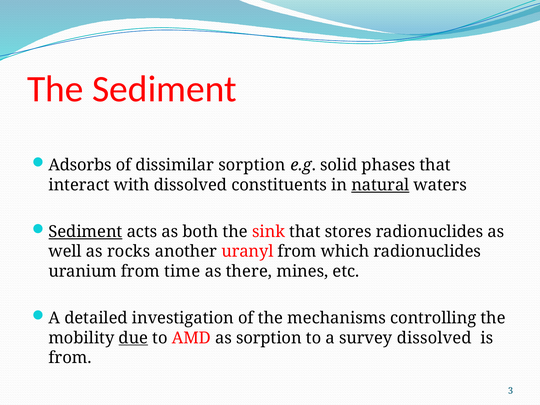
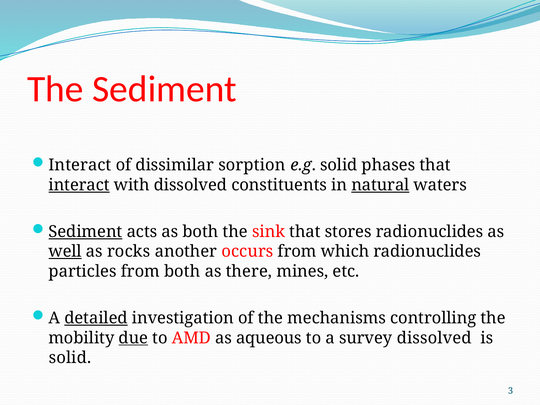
Adsorbs at (80, 165): Adsorbs -> Interact
interact at (79, 185) underline: none -> present
well underline: none -> present
uranyl: uranyl -> occurs
uranium: uranium -> particles
from time: time -> both
detailed underline: none -> present
as sorption: sorption -> aqueous
from at (70, 358): from -> solid
